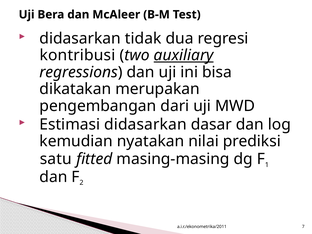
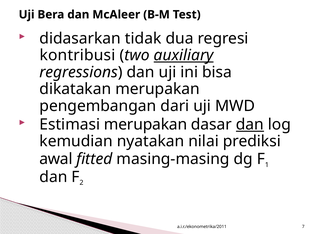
Estimasi didasarkan: didasarkan -> merupakan
dan at (250, 124) underline: none -> present
satu: satu -> awal
